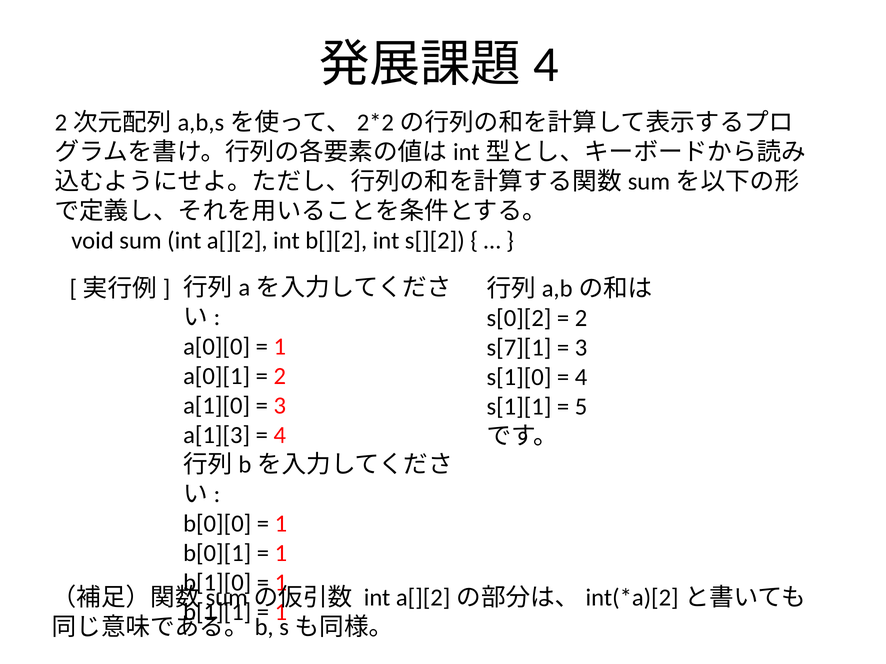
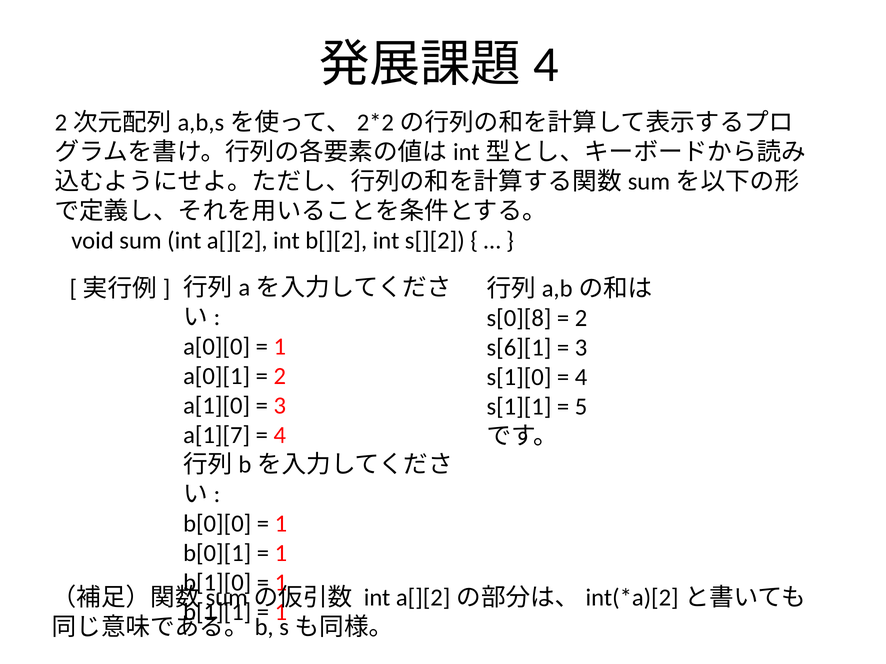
s[0][2: s[0][2 -> s[0][8
s[7][1: s[7][1 -> s[6][1
a[1][3: a[1][3 -> a[1][7
